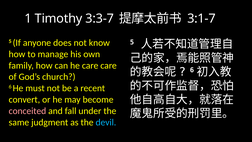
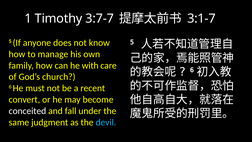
3:3-7: 3:3-7 -> 3:7-7
he care: care -> with
conceited colour: pink -> white
